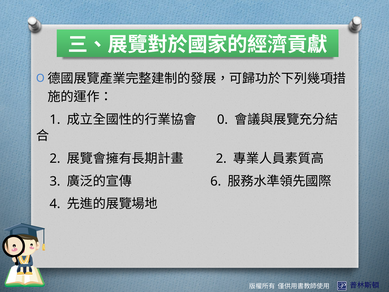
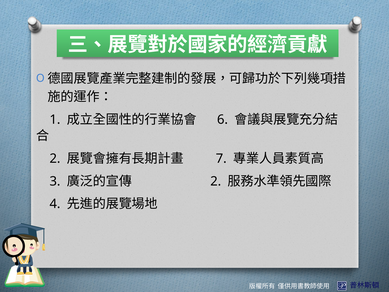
0: 0 -> 6
2 at (221, 158): 2 -> 7
6 at (216, 181): 6 -> 2
